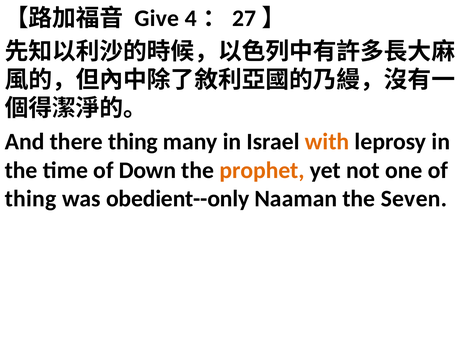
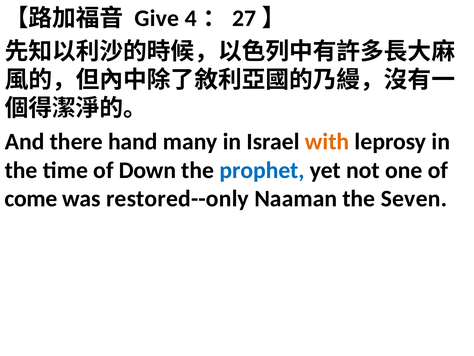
there thing: thing -> hand
prophet colour: orange -> blue
thing at (31, 198): thing -> come
obedient--only: obedient--only -> restored--only
